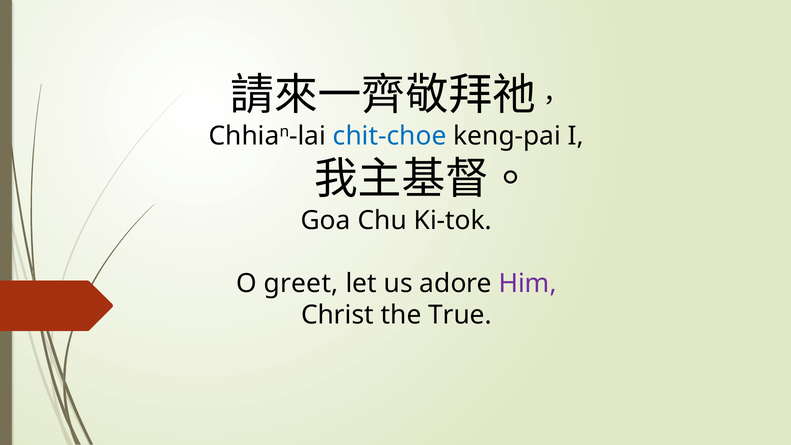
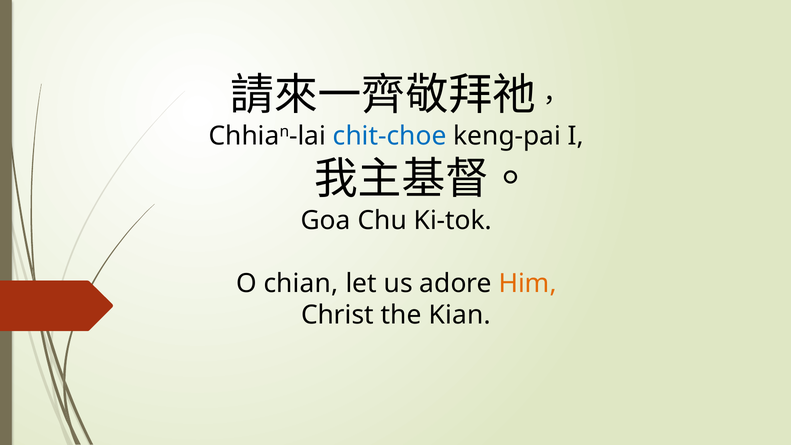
greet: greet -> chian
Him colour: purple -> orange
True: True -> Kian
